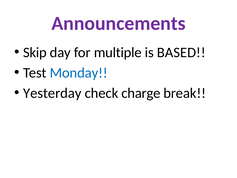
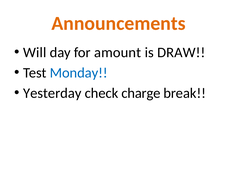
Announcements colour: purple -> orange
Skip: Skip -> Will
multiple: multiple -> amount
BASED: BASED -> DRAW
